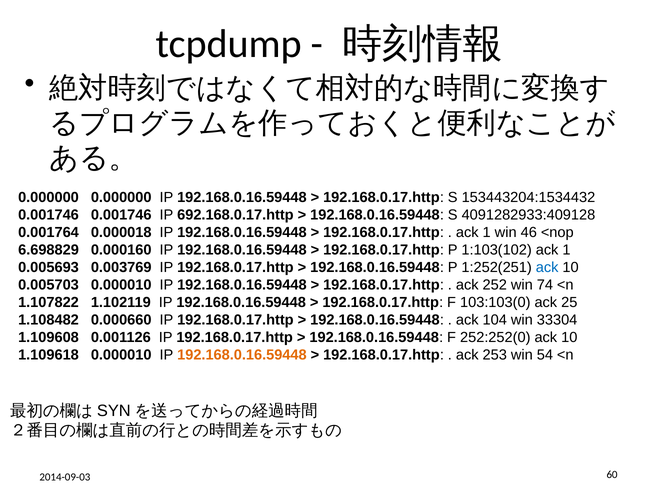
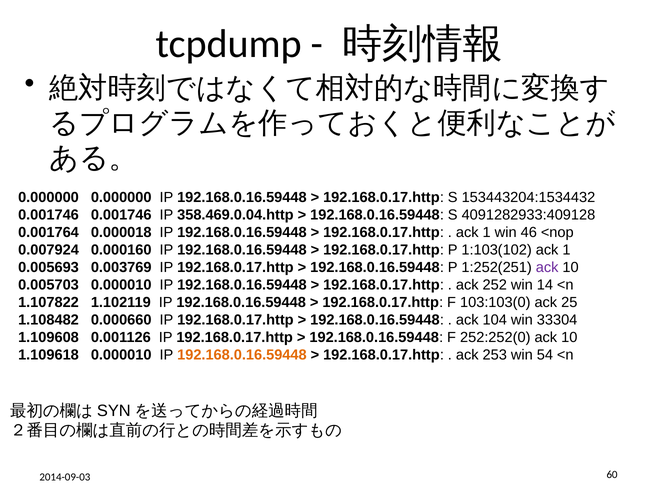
692.168.0.17.http: 692.168.0.17.http -> 358.469.0.04.http
6.698829: 6.698829 -> 0.007924
ack at (547, 267) colour: blue -> purple
74: 74 -> 14
